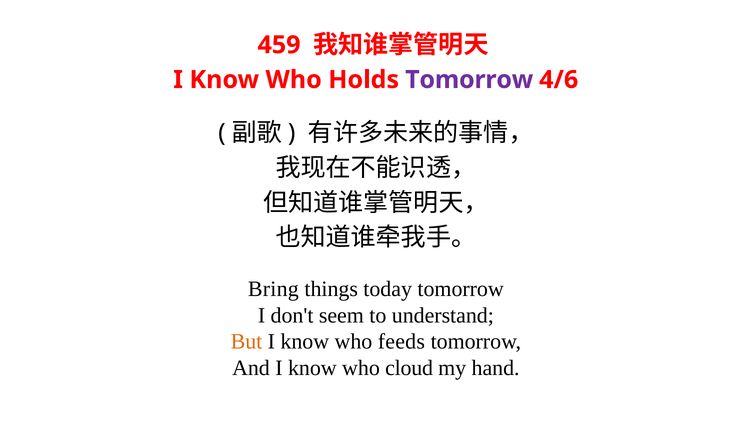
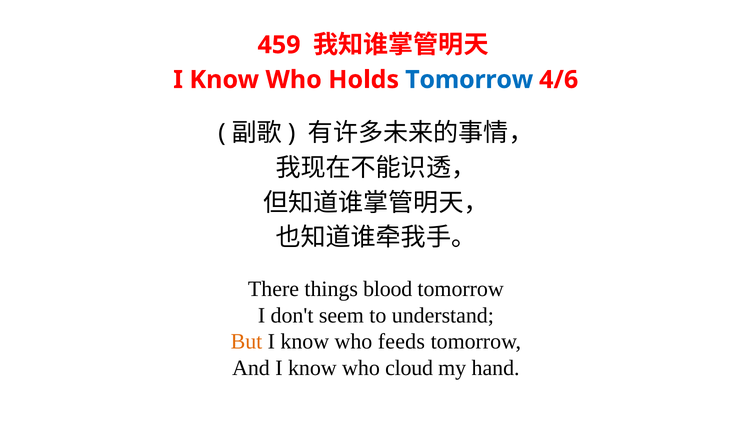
Tomorrow at (469, 80) colour: purple -> blue
Bring: Bring -> There
today: today -> blood
